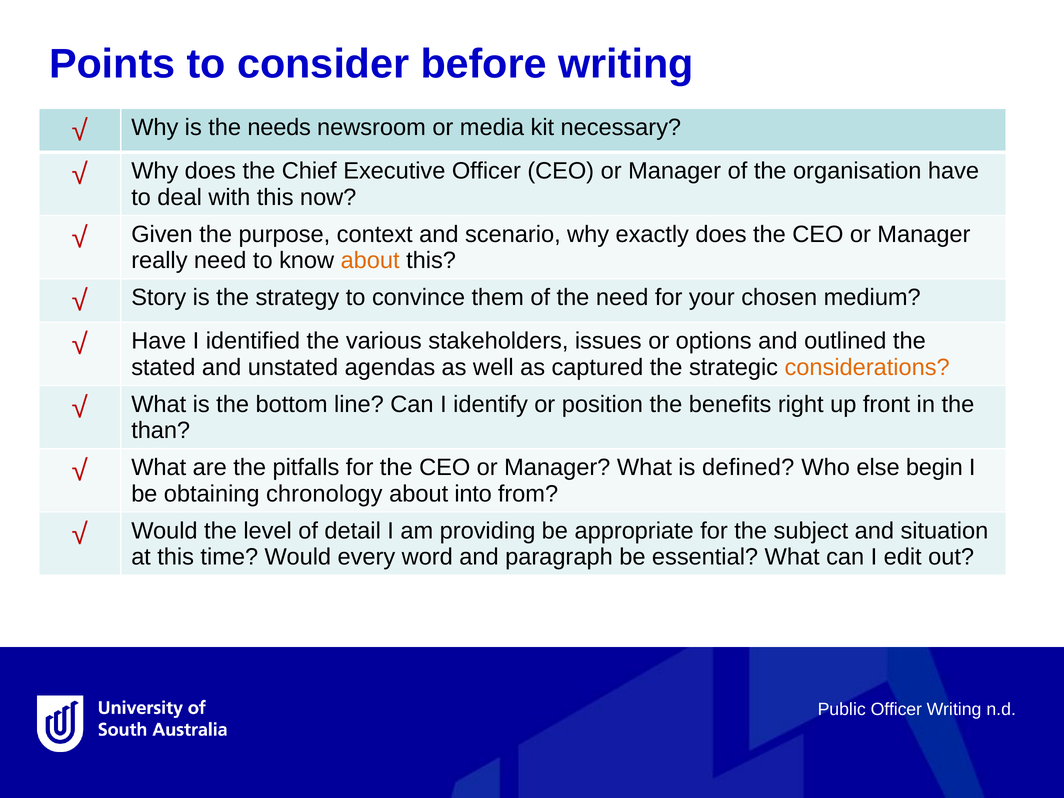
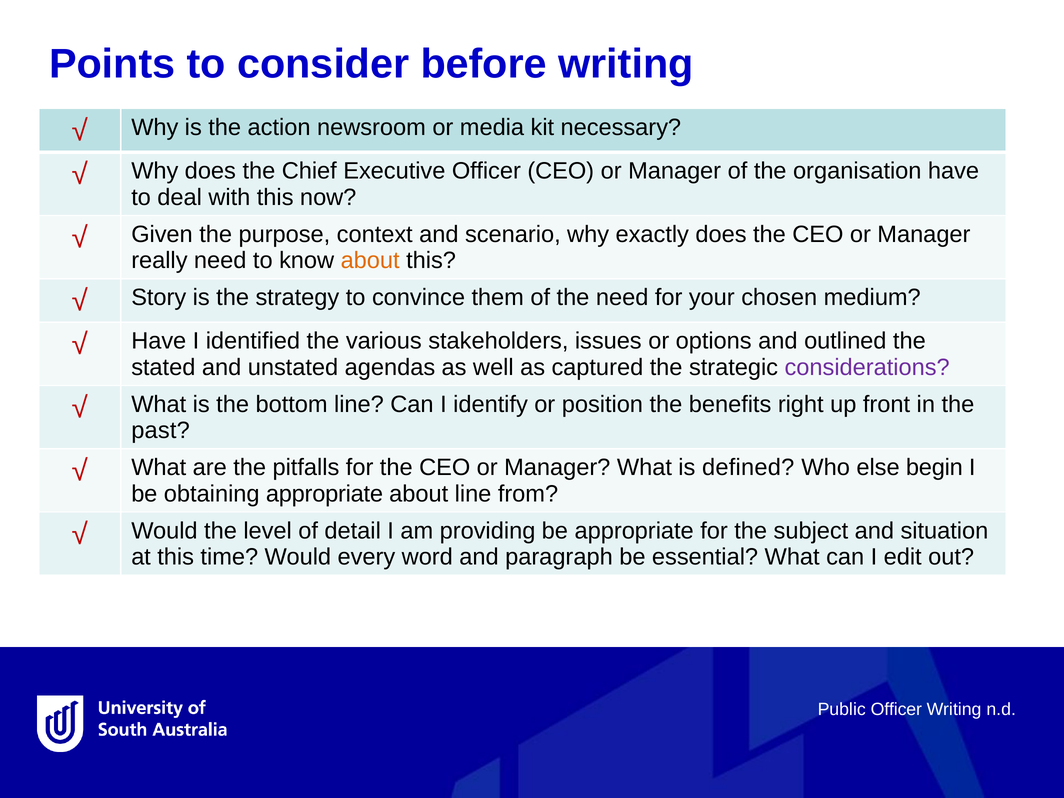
needs: needs -> action
considerations colour: orange -> purple
than: than -> past
obtaining chronology: chronology -> appropriate
about into: into -> line
